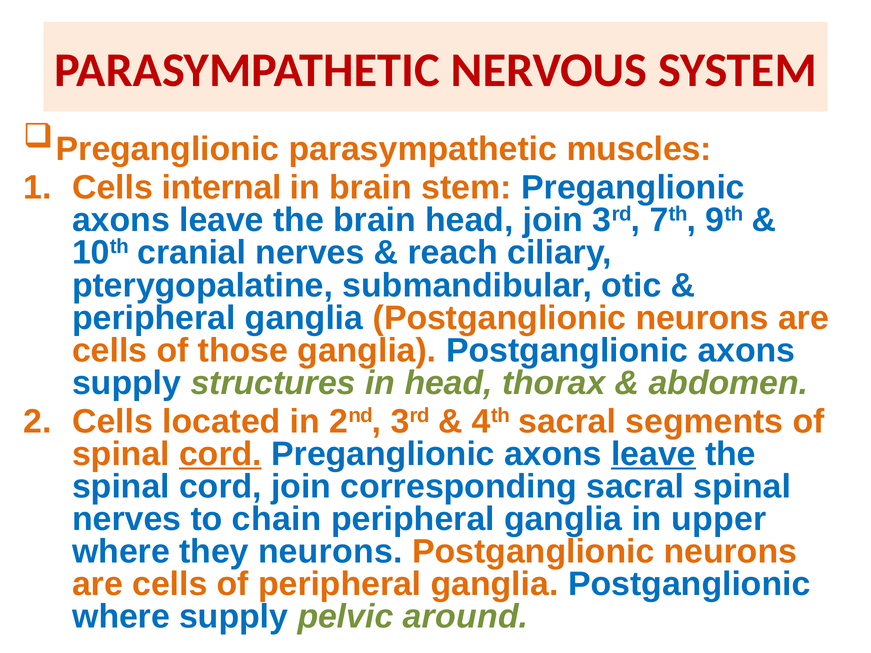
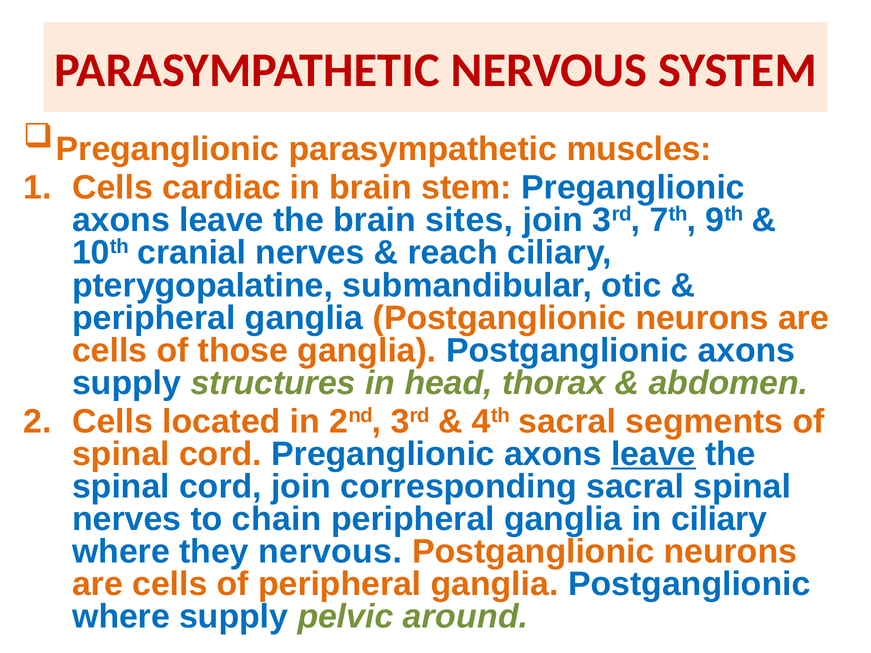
internal: internal -> cardiac
brain head: head -> sites
cord at (220, 454) underline: present -> none
in upper: upper -> ciliary
they neurons: neurons -> nervous
